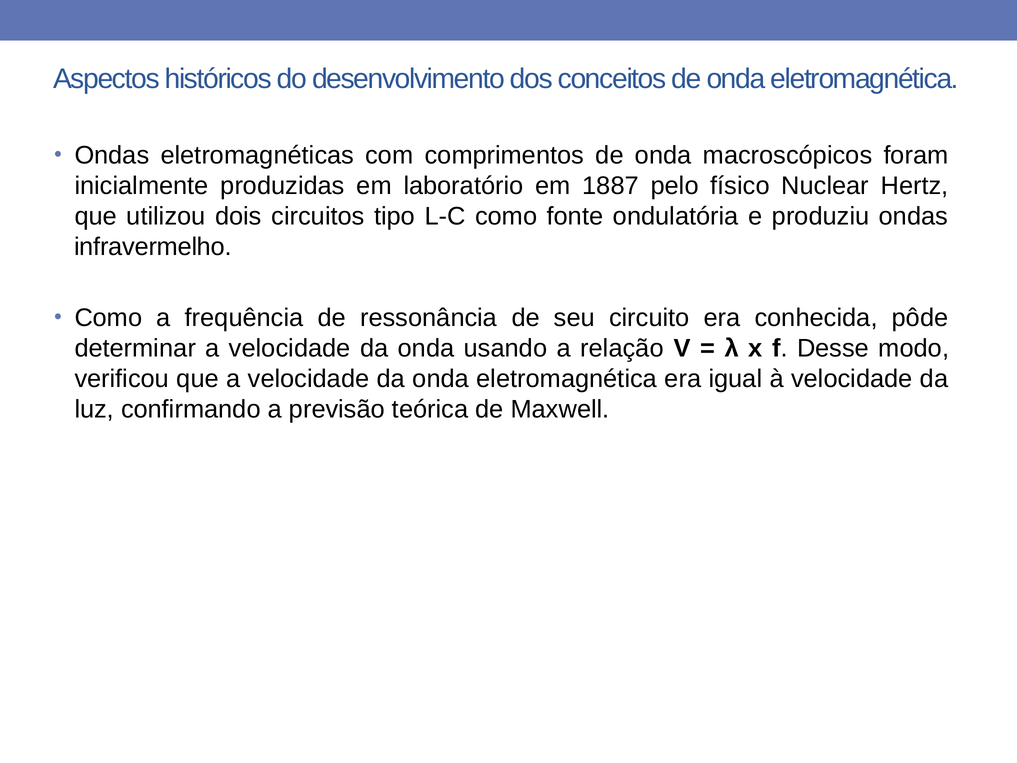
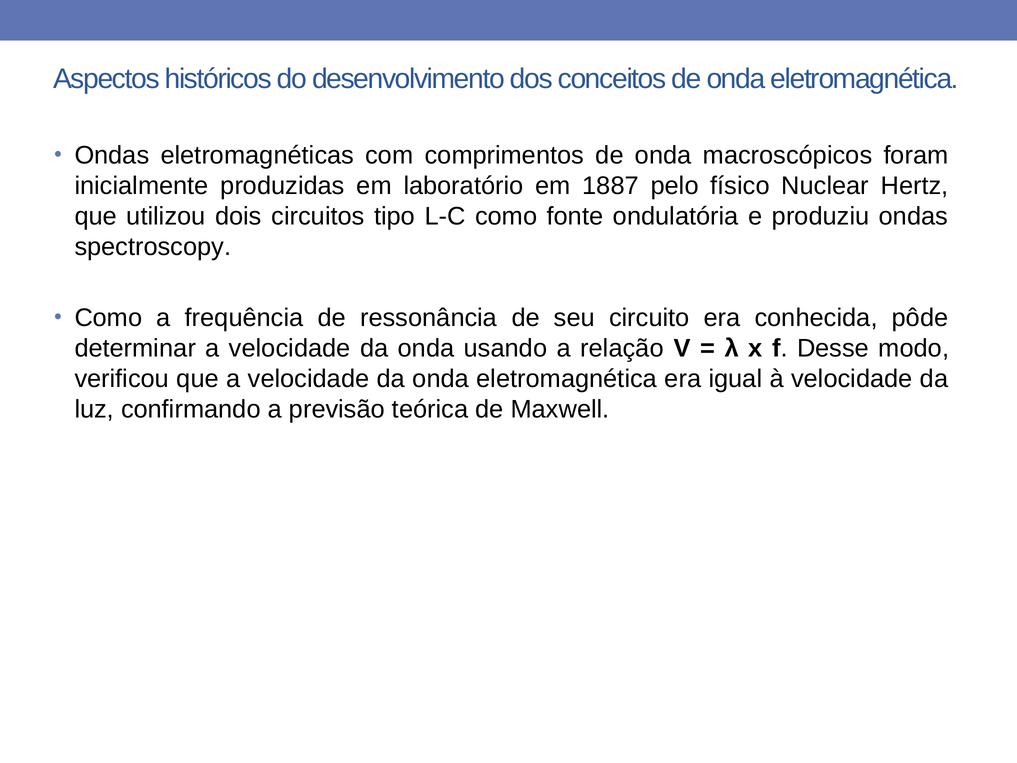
infravermelho: infravermelho -> spectroscopy
